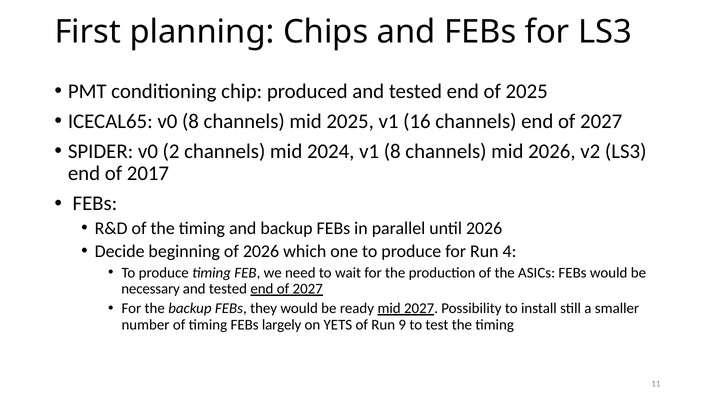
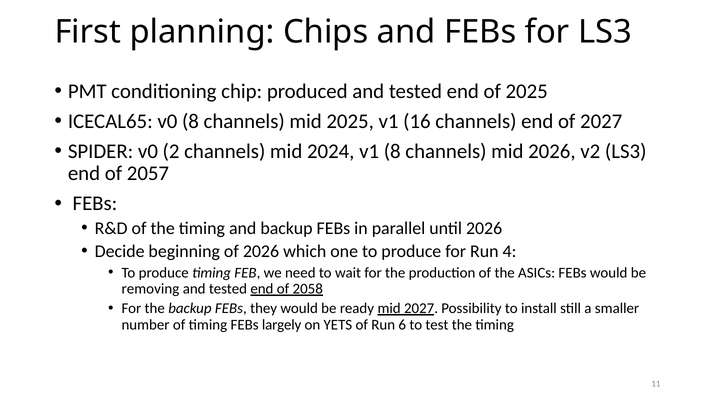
2017: 2017 -> 2057
necessary: necessary -> removing
tested end of 2027: 2027 -> 2058
9: 9 -> 6
